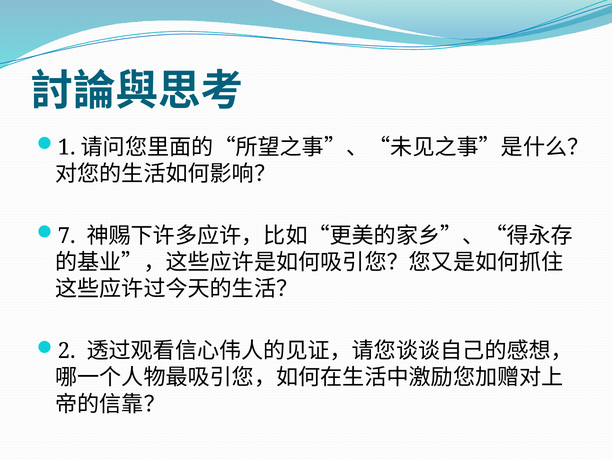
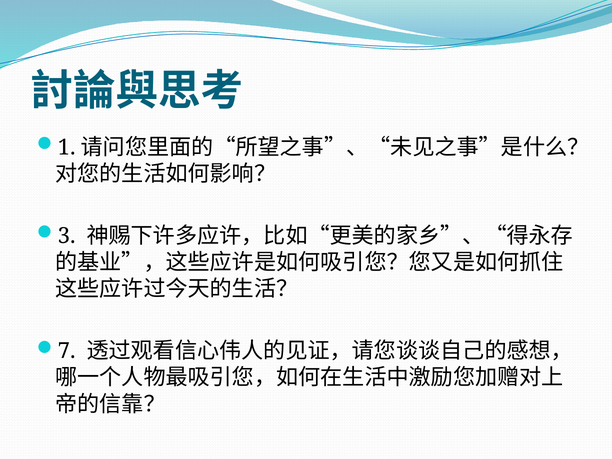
7: 7 -> 3
2: 2 -> 7
